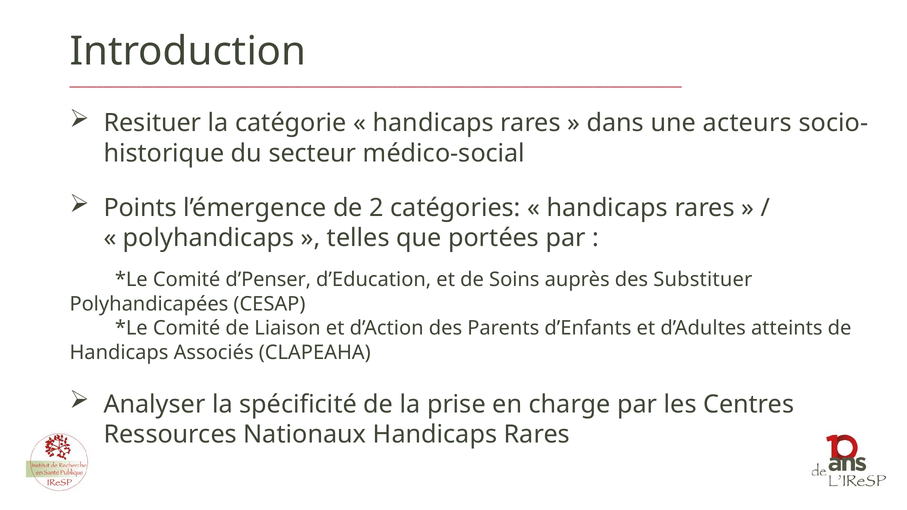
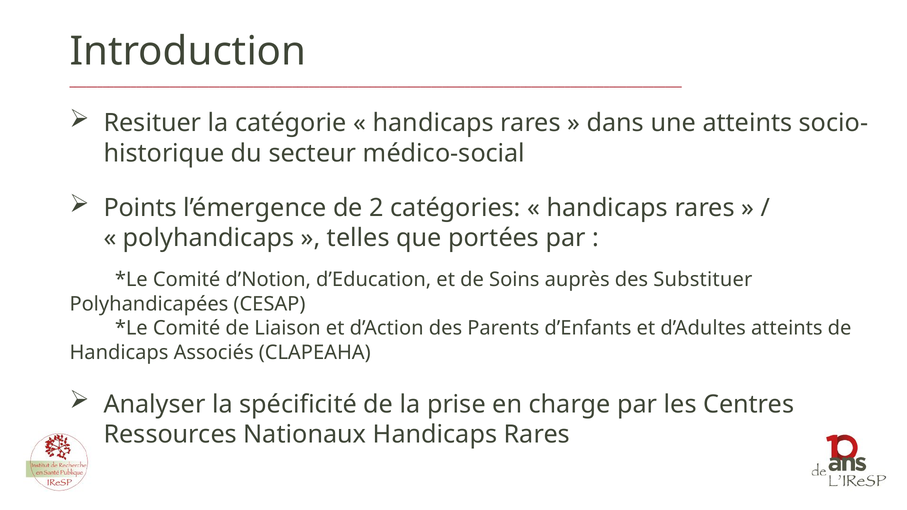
une acteurs: acteurs -> atteints
d’Penser: d’Penser -> d’Notion
